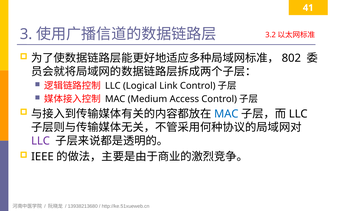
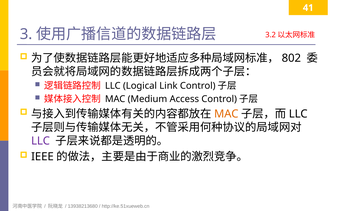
MAC at (226, 114) colour: blue -> orange
